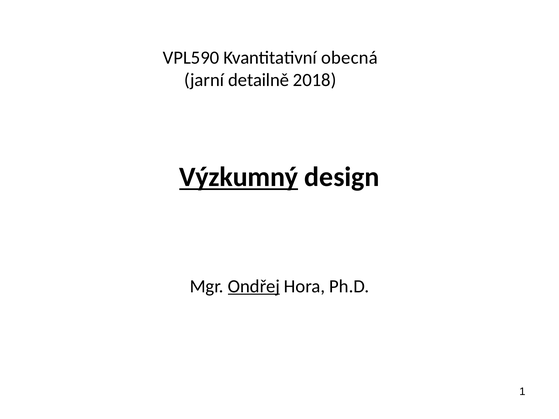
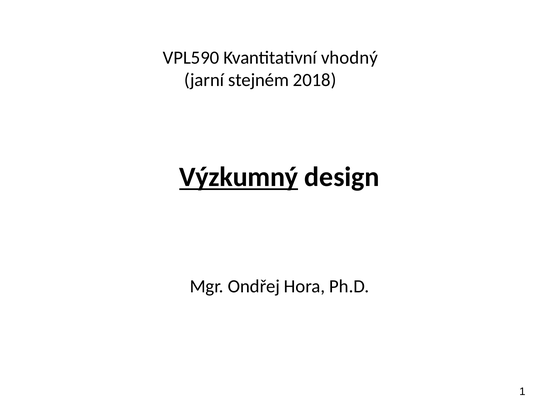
obecná: obecná -> vhodný
detailně: detailně -> stejném
Ondřej underline: present -> none
